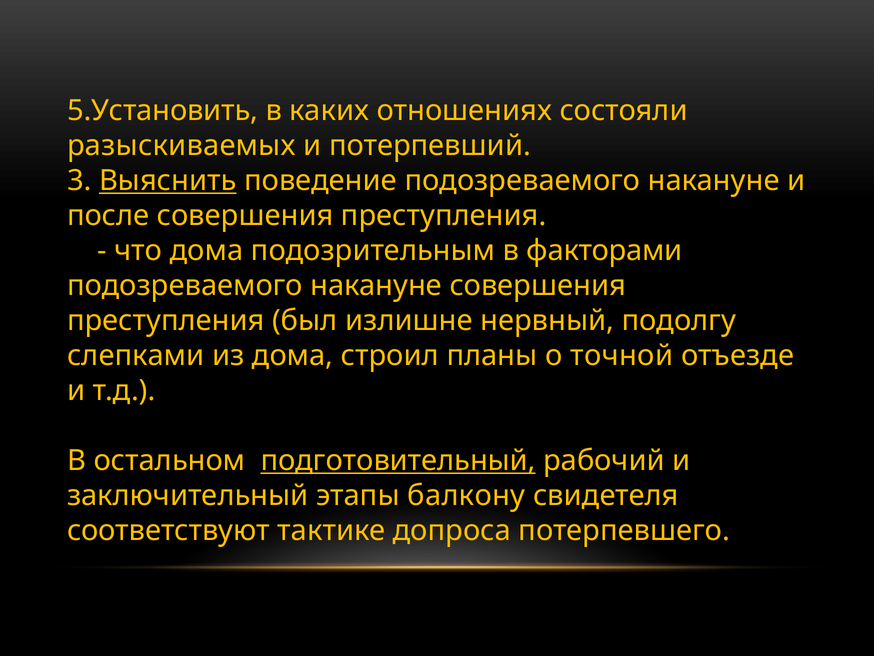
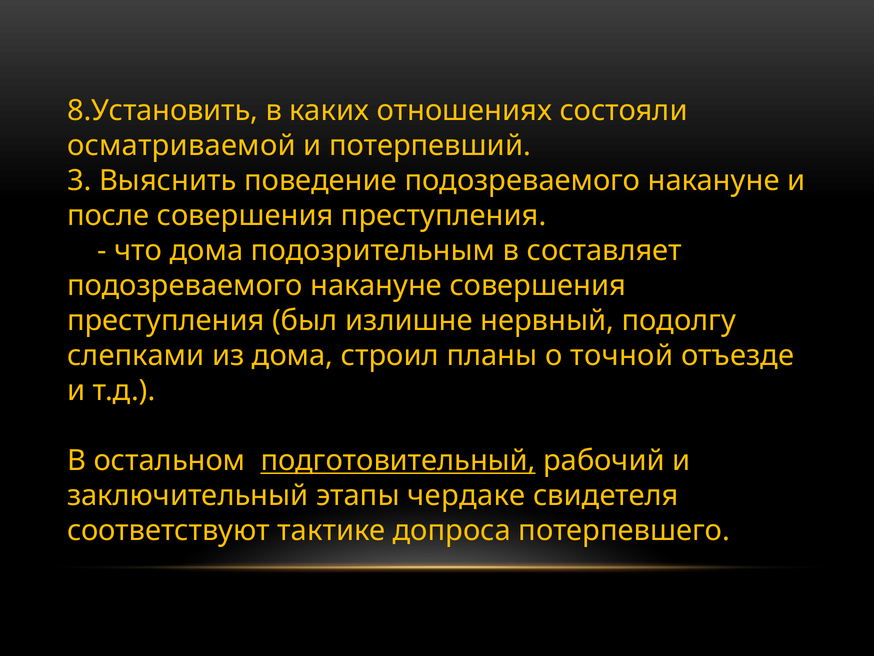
5.Установить: 5.Установить -> 8.Установить
разыскиваемых: разыскиваемых -> осматриваемой
Выяснить underline: present -> none
факторами: факторами -> составляет
балкону: балкону -> чердаке
